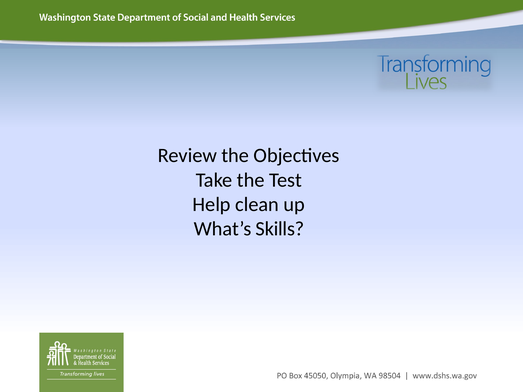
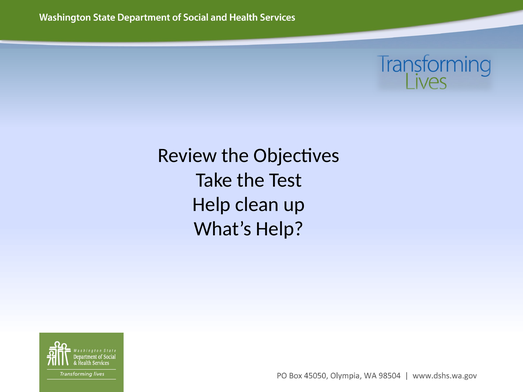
What’s Skills: Skills -> Help
